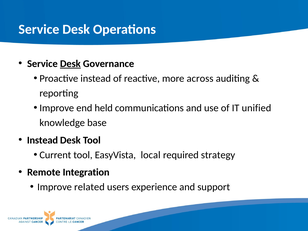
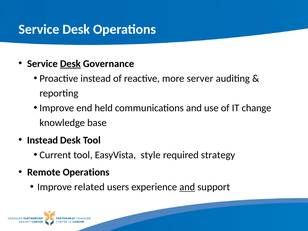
across: across -> server
unified: unified -> change
local: local -> style
Remote Integration: Integration -> Operations
and at (187, 187) underline: none -> present
